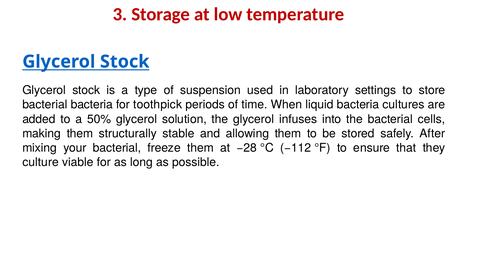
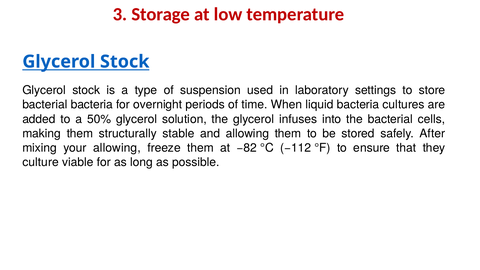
toothpick: toothpick -> overnight
your bacterial: bacterial -> allowing
−28: −28 -> −82
